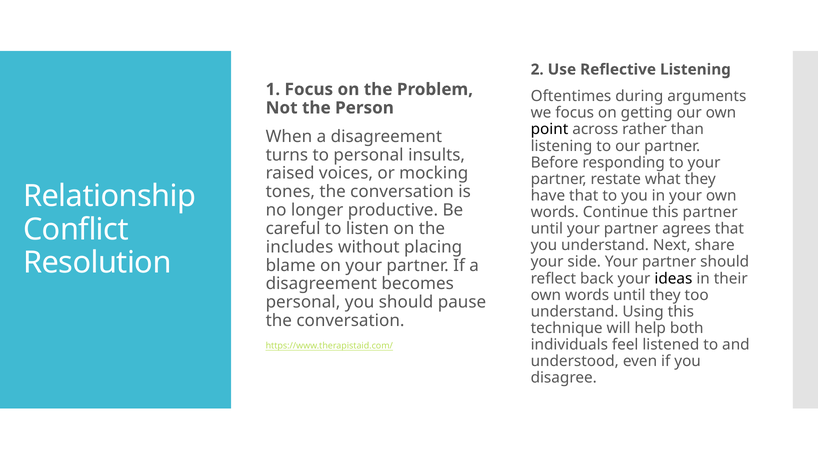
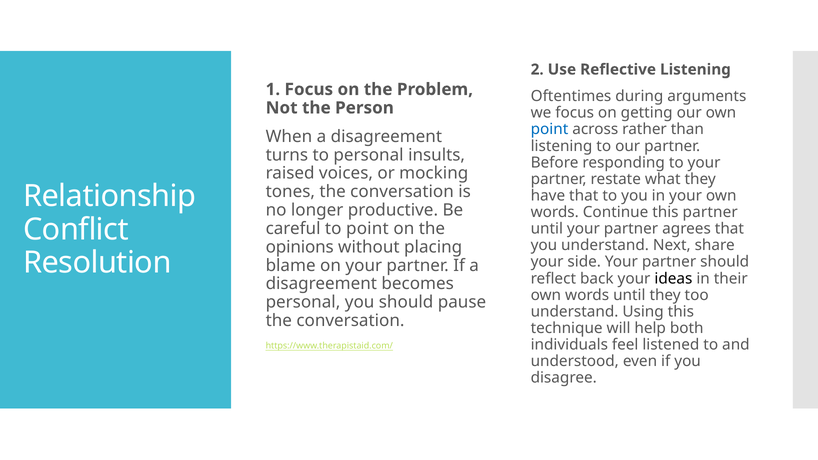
point at (549, 129) colour: black -> blue
to listen: listen -> point
includes: includes -> opinions
